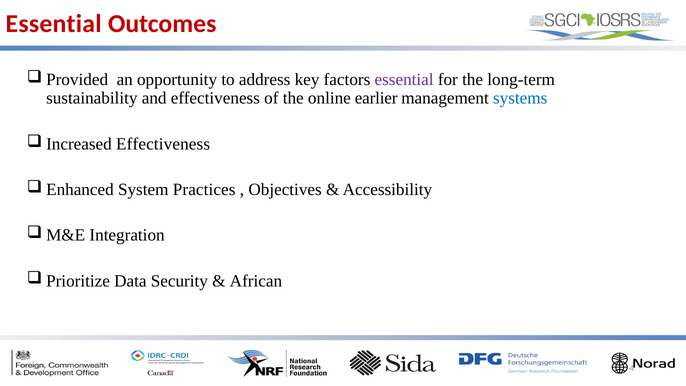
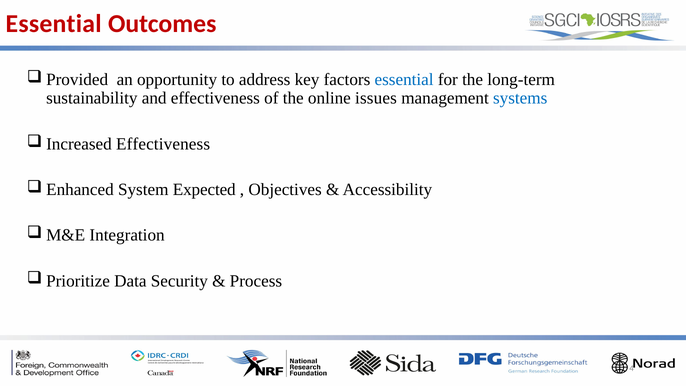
essential at (404, 80) colour: purple -> blue
earlier: earlier -> issues
Practices: Practices -> Expected
African: African -> Process
